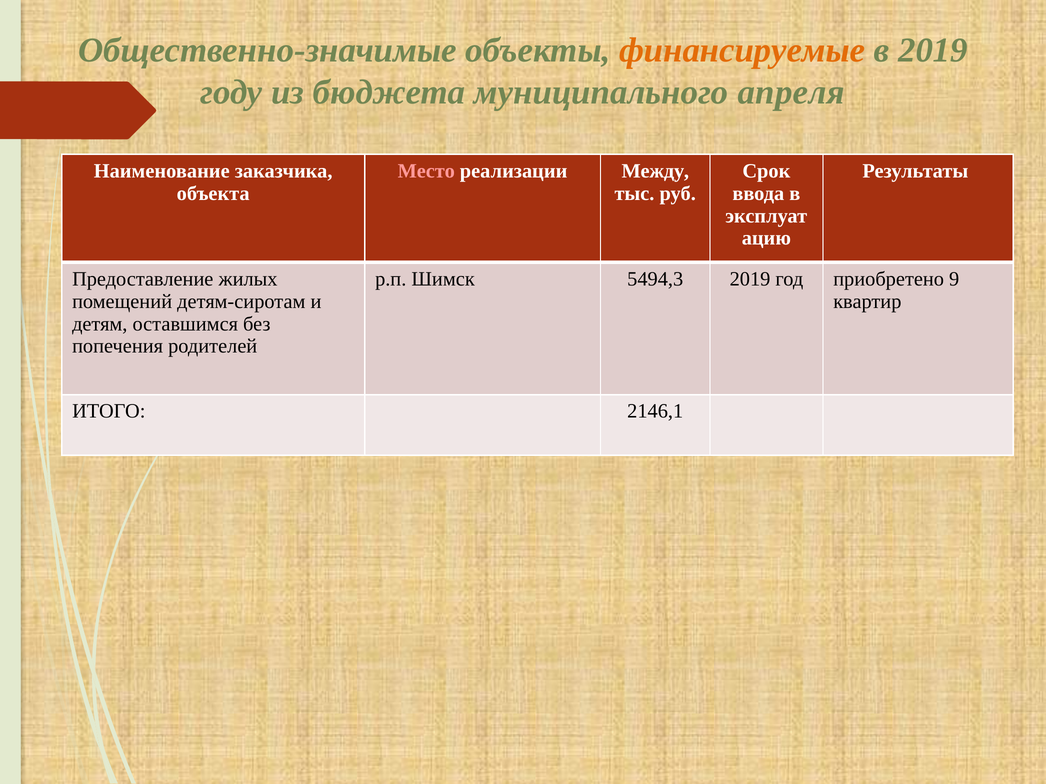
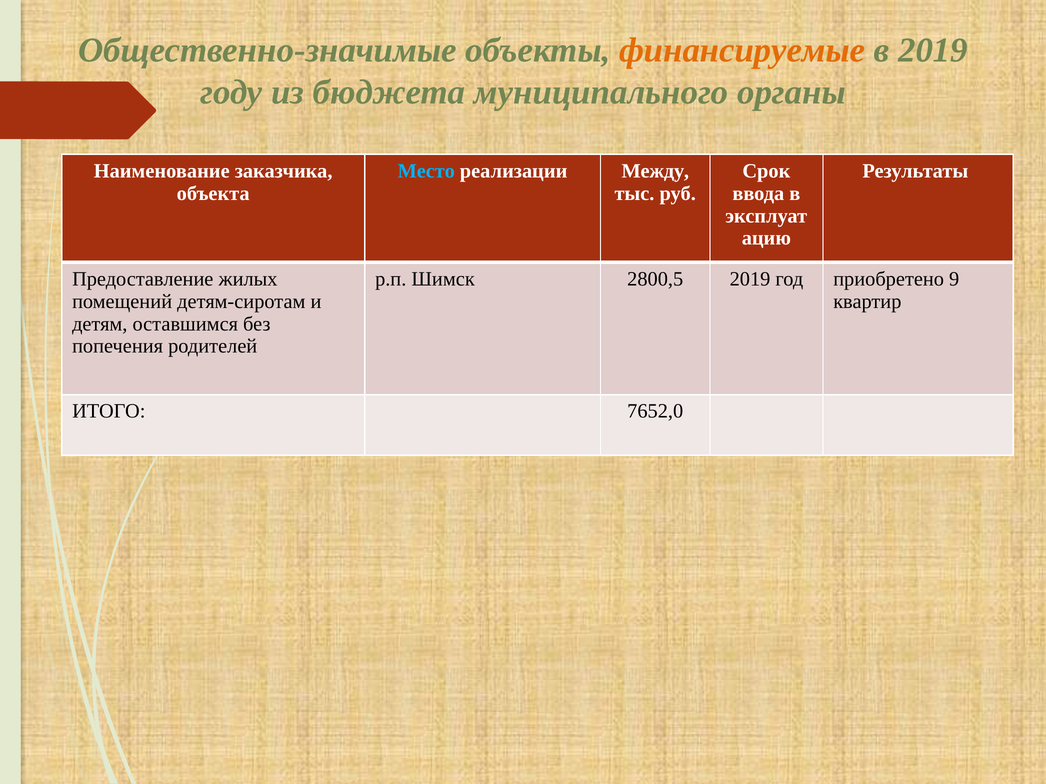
апреля: апреля -> органы
Место colour: pink -> light blue
5494,3: 5494,3 -> 2800,5
2146,1: 2146,1 -> 7652,0
